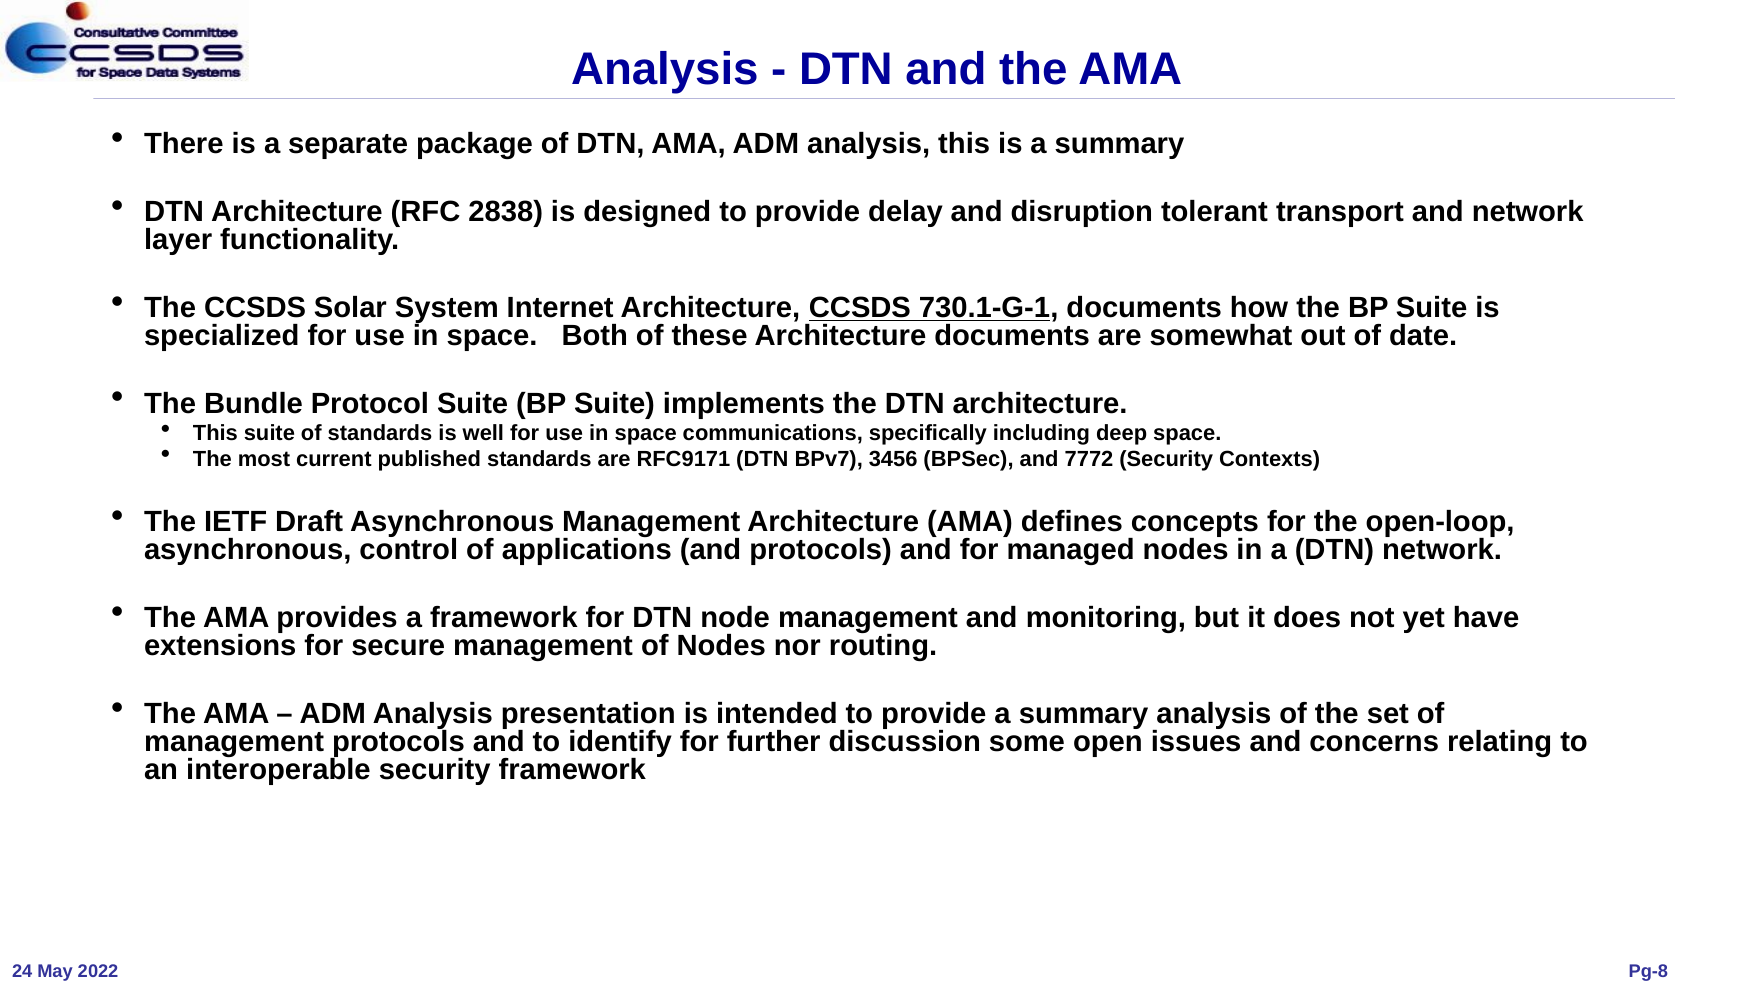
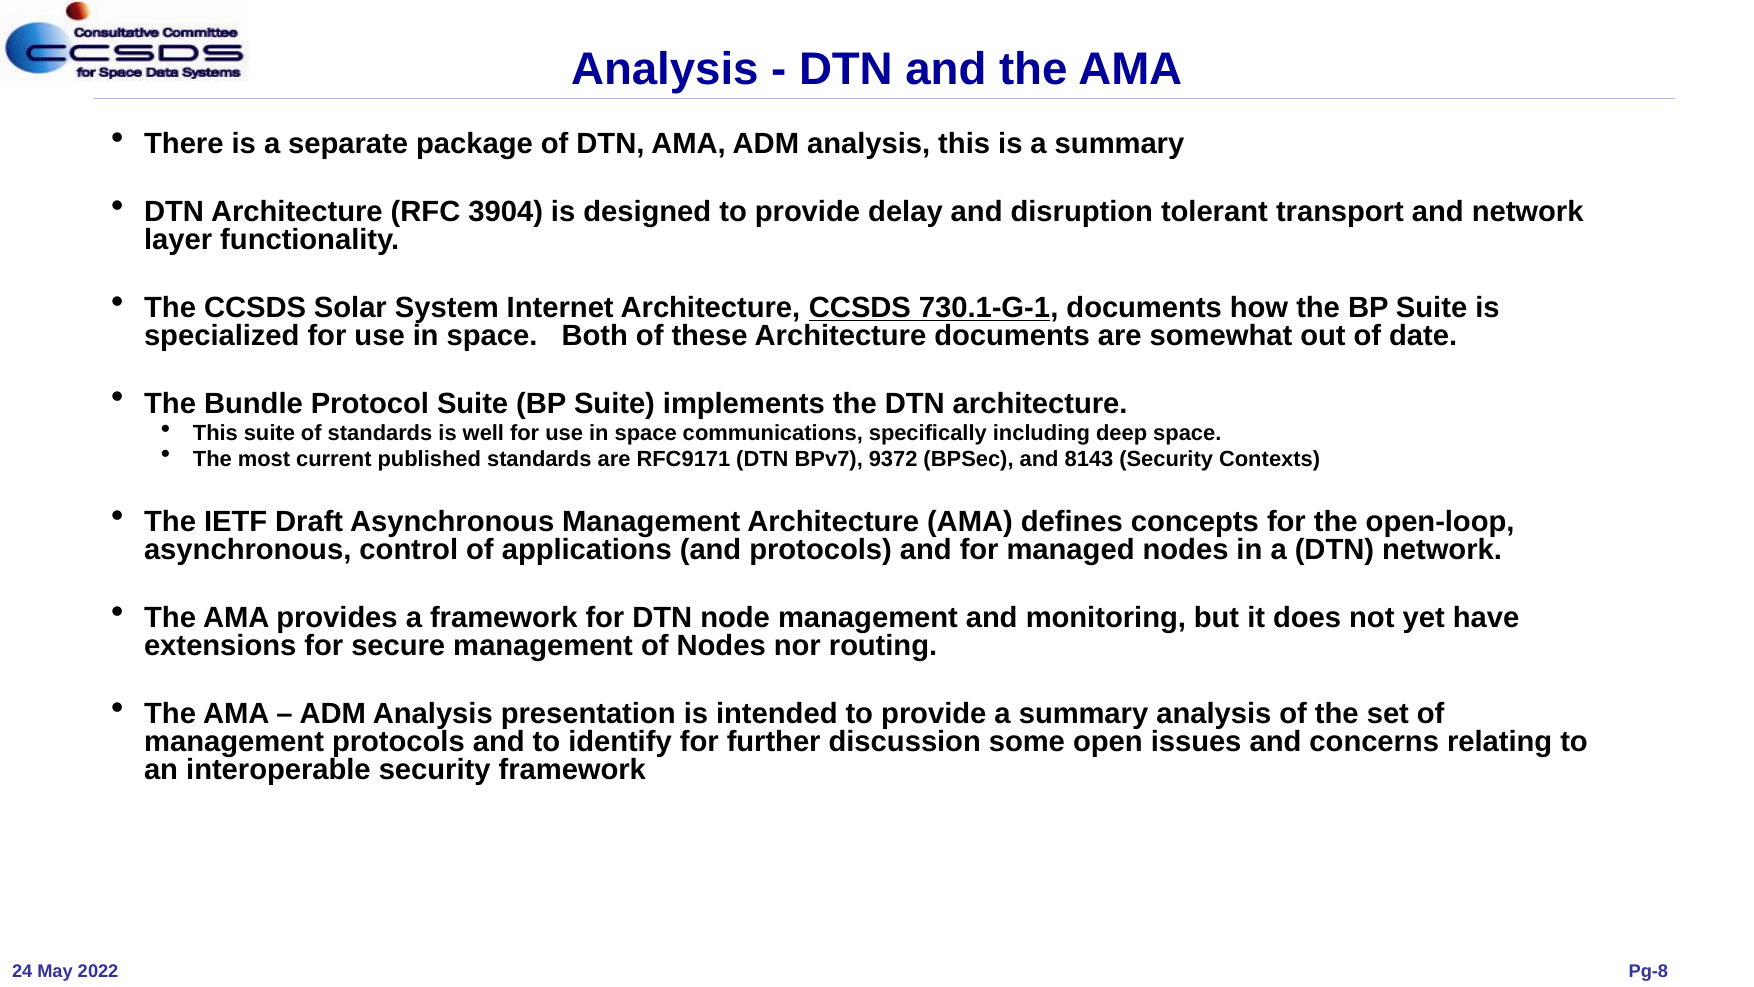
2838: 2838 -> 3904
3456: 3456 -> 9372
7772: 7772 -> 8143
